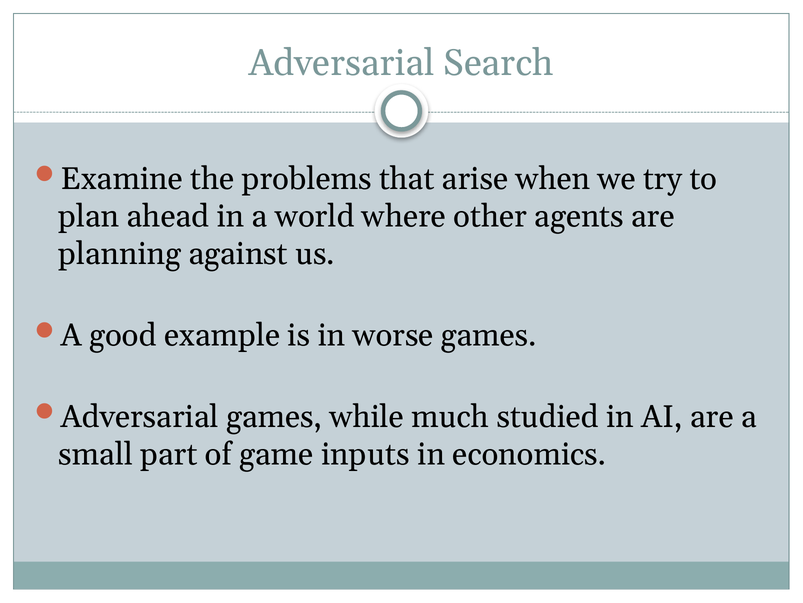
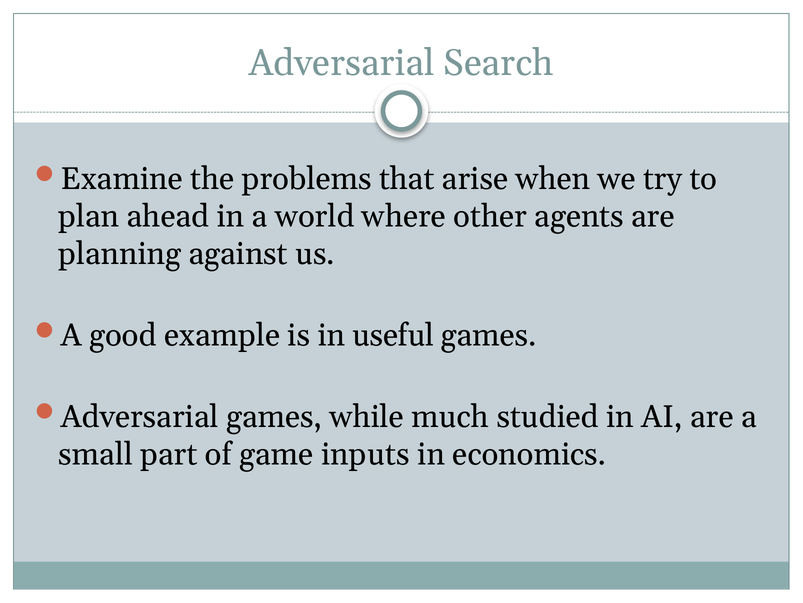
worse: worse -> useful
